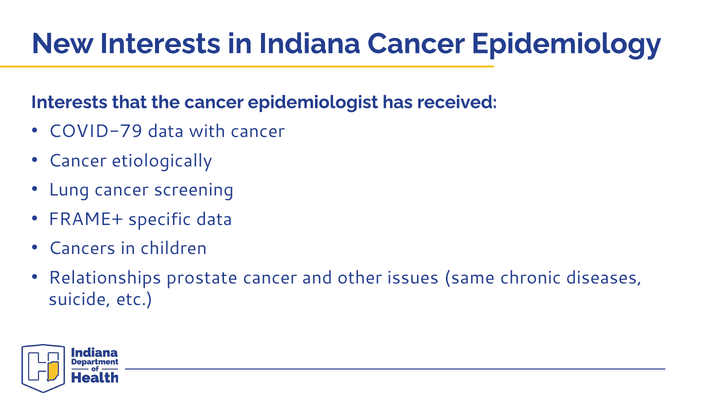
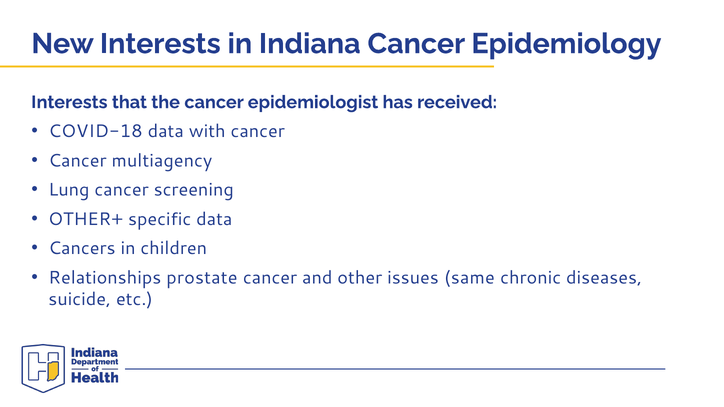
COVID-79: COVID-79 -> COVID-18
etiologically: etiologically -> multiagency
FRAME+: FRAME+ -> OTHER+
